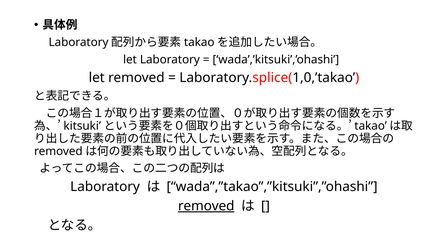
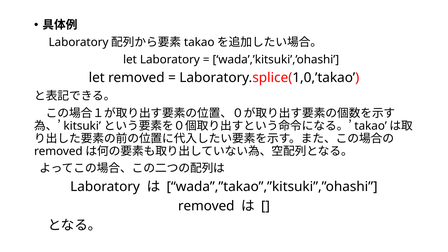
removed at (206, 206) underline: present -> none
